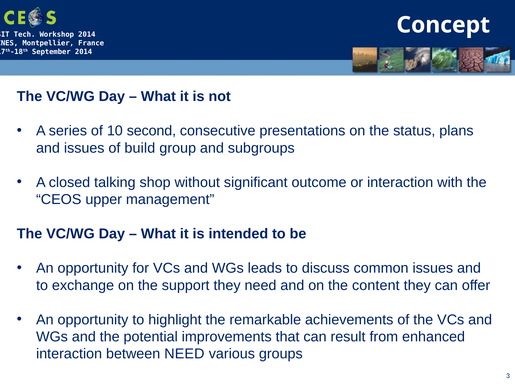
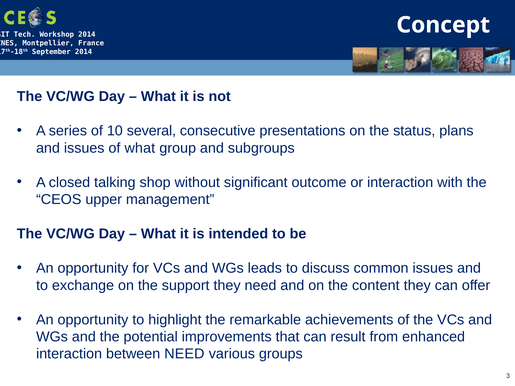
second: second -> several
of build: build -> what
